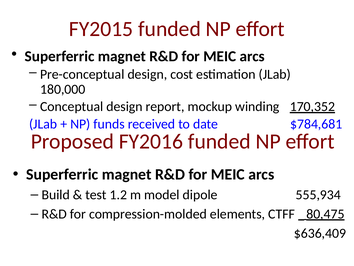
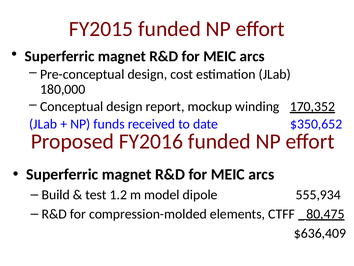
$784,681: $784,681 -> $350,652
